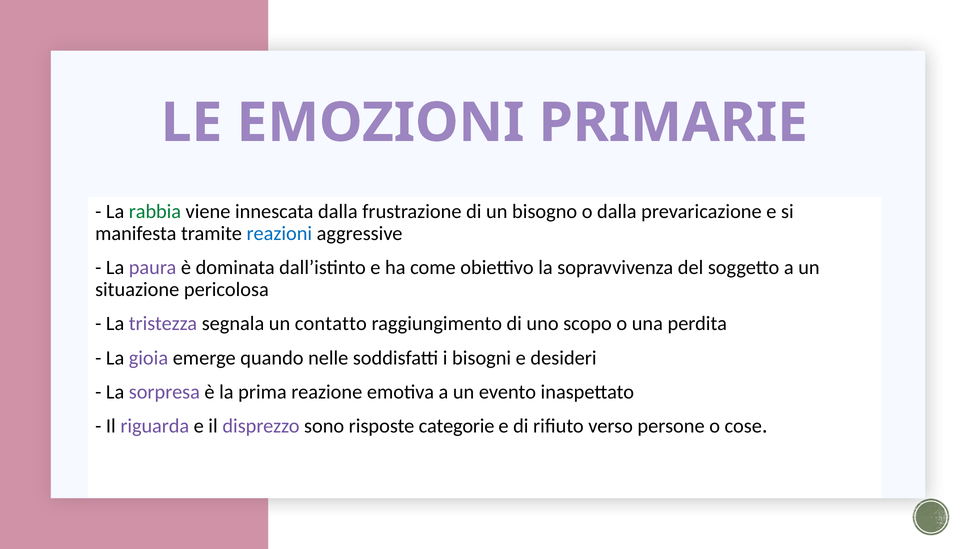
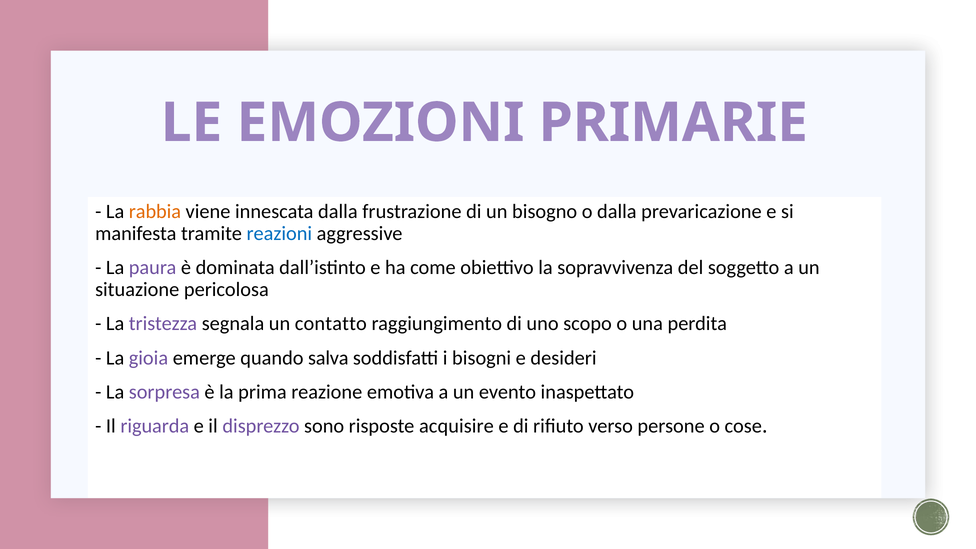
rabbia colour: green -> orange
nelle: nelle -> salva
categorie: categorie -> acquisire
